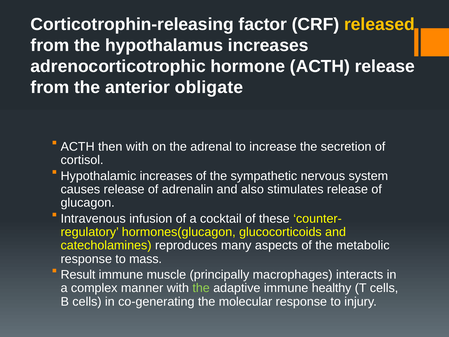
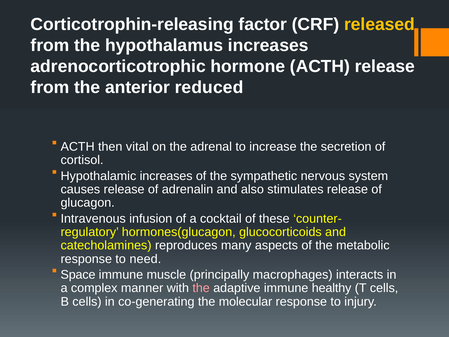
obligate: obligate -> reduced
then with: with -> vital
mass: mass -> need
Result: Result -> Space
the at (201, 288) colour: light green -> pink
